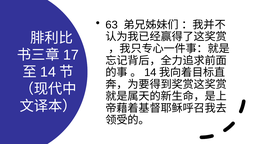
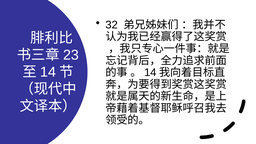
63: 63 -> 32
17: 17 -> 23
